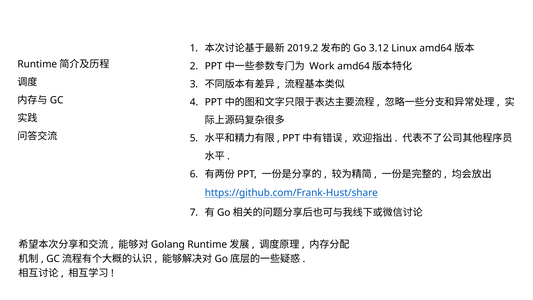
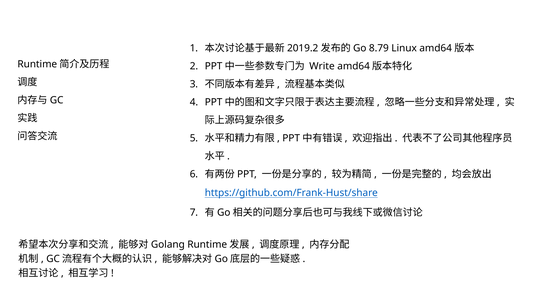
3.12: 3.12 -> 8.79
Work: Work -> Write
